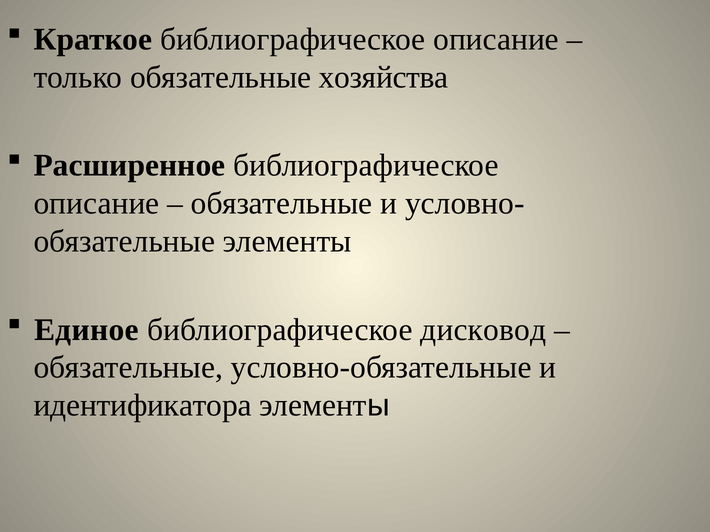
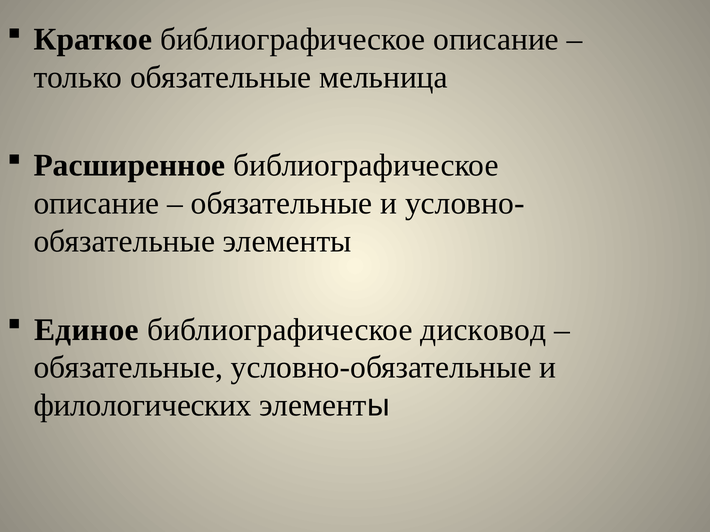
хозяйства: хозяйства -> мельница
идентификатора: идентификатора -> филологических
